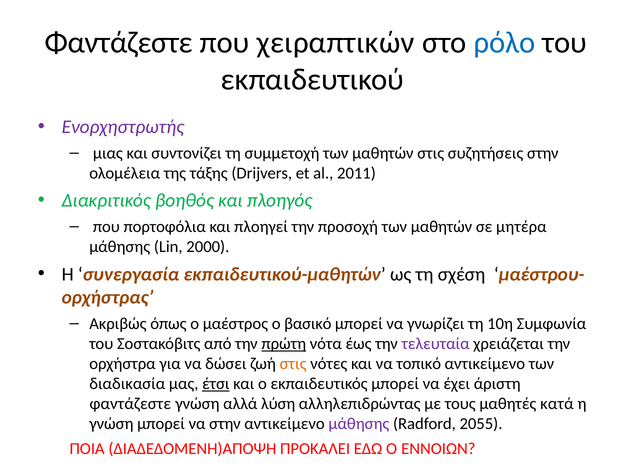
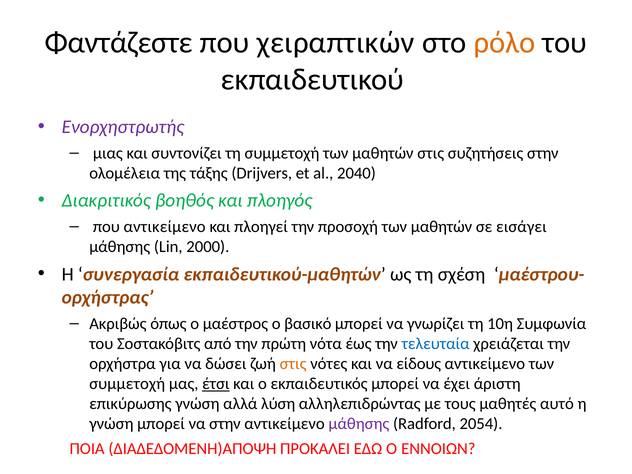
ρόλο colour: blue -> orange
2011: 2011 -> 2040
που πορτοφόλια: πορτοφόλια -> αντικείμενο
μητέρα: μητέρα -> εισάγει
πρώτη underline: present -> none
τελευταία colour: purple -> blue
τοπικό: τοπικό -> είδους
διαδικασία at (127, 384): διαδικασία -> συμμετοχή
φαντάζεστε at (130, 404): φαντάζεστε -> επικύρωσης
κατά: κατά -> αυτό
2055: 2055 -> 2054
